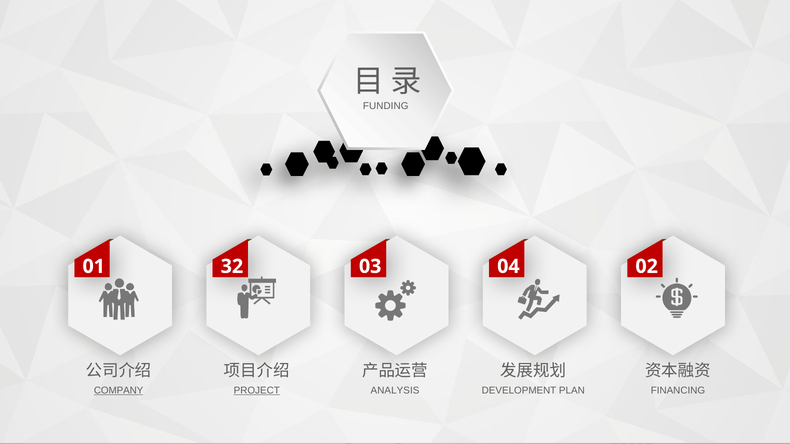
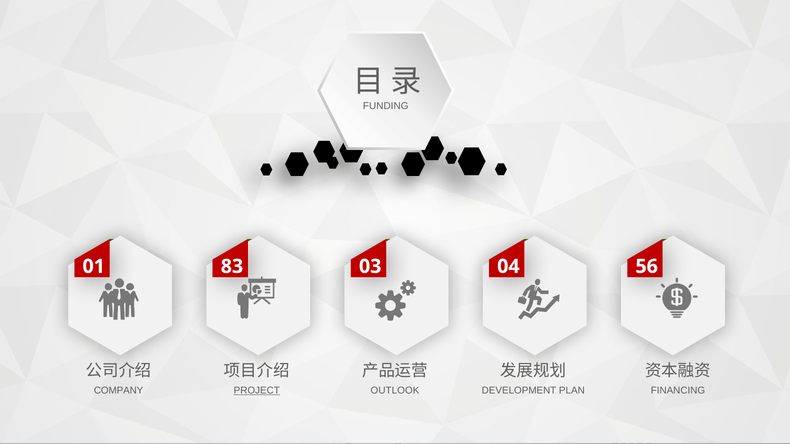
32: 32 -> 83
02: 02 -> 56
COMPANY underline: present -> none
ANALYSIS: ANALYSIS -> OUTLOOK
